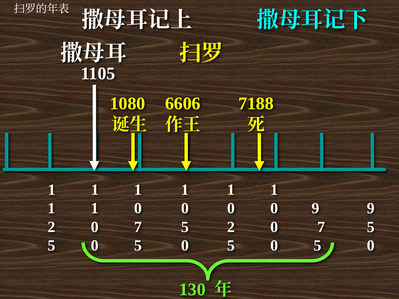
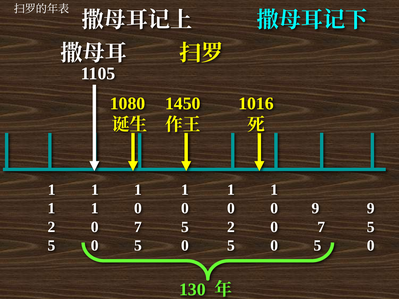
6606: 6606 -> 1450
7188: 7188 -> 1016
